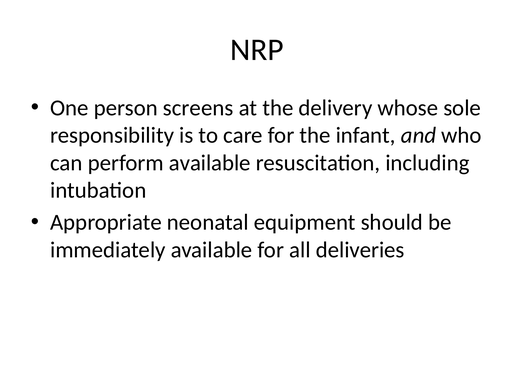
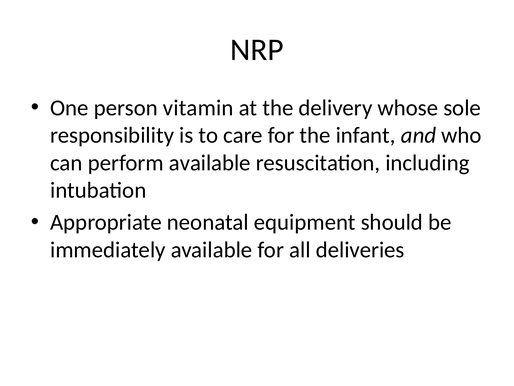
screens: screens -> vitamin
